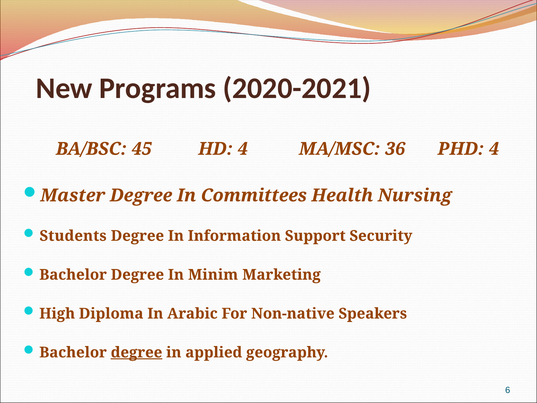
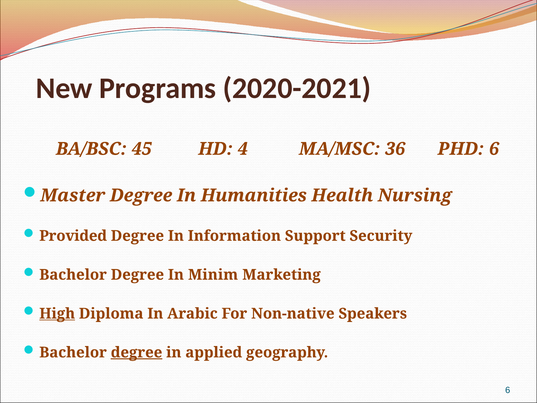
PHD 4: 4 -> 6
Committees: Committees -> Humanities
Students: Students -> Provided
High underline: none -> present
